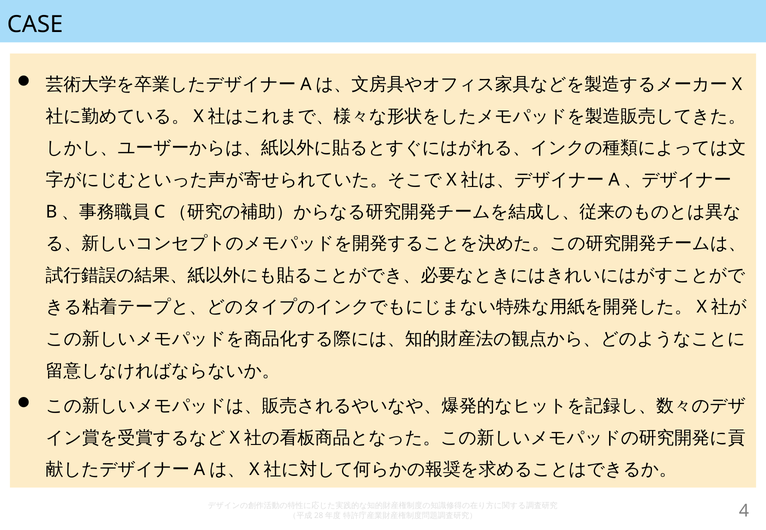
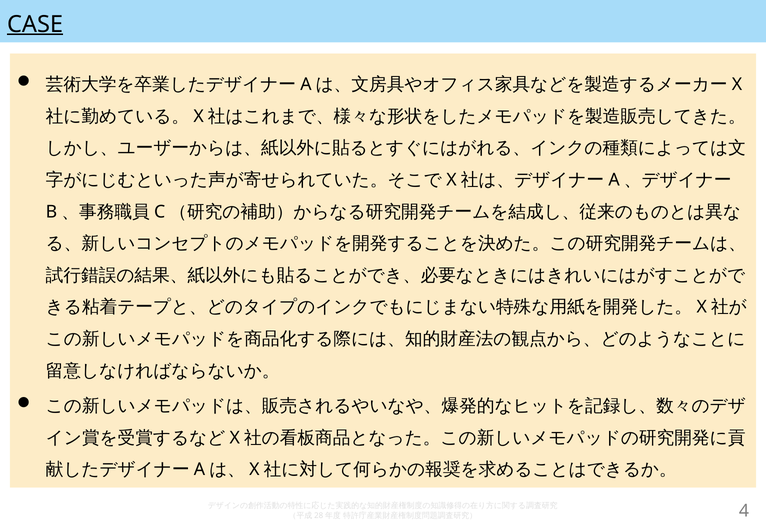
CASE underline: none -> present
